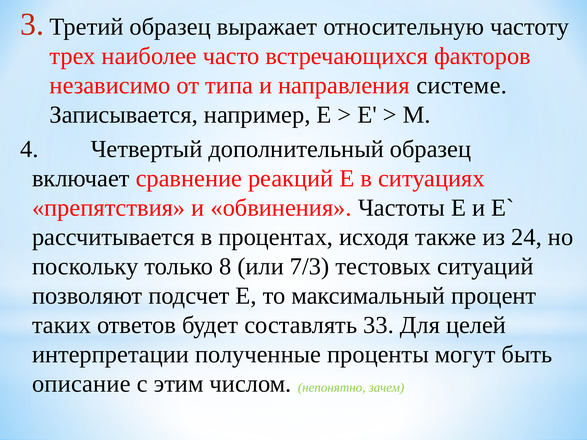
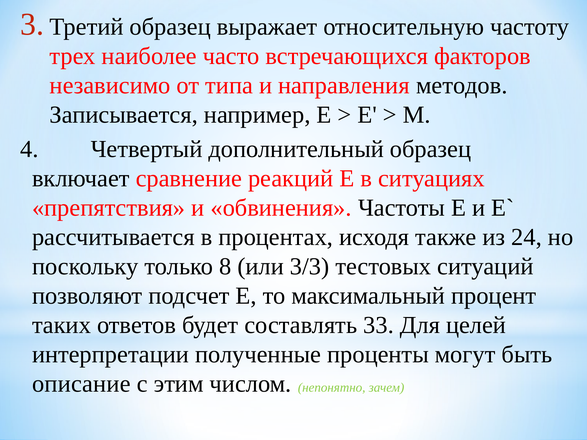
системе: системе -> методов
7/3: 7/3 -> 3/3
